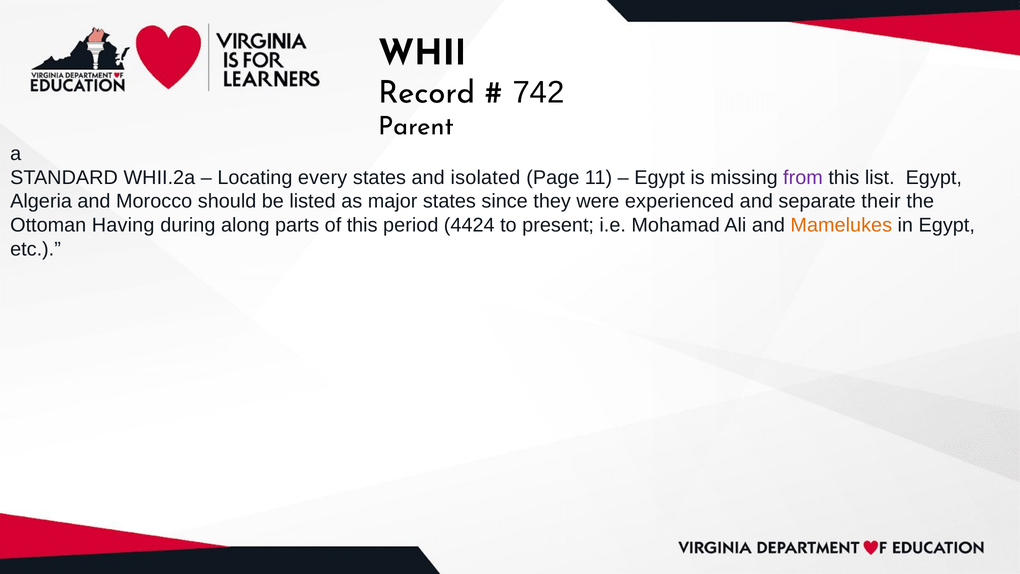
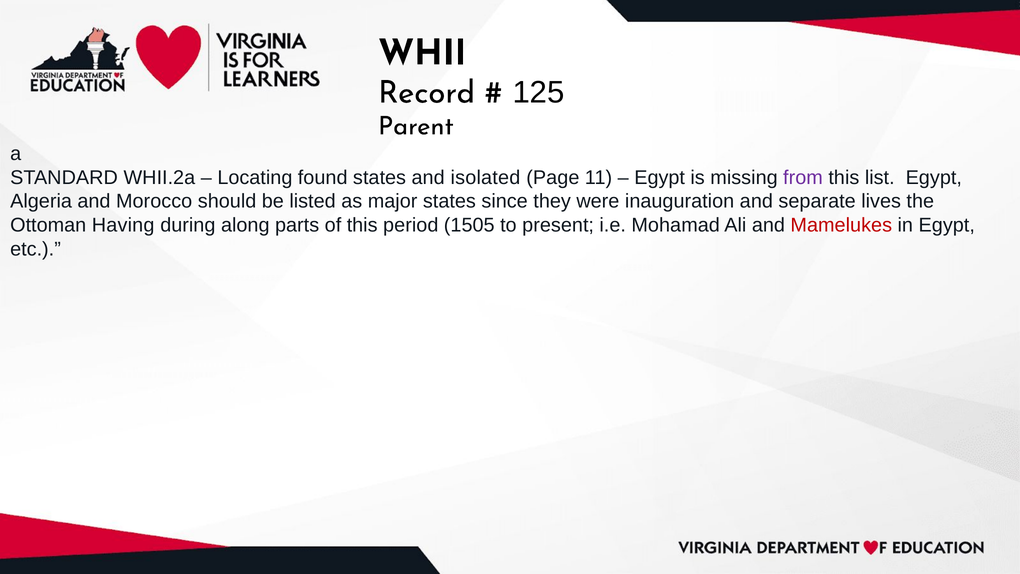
742: 742 -> 125
every: every -> found
experienced: experienced -> inauguration
their: their -> lives
4424: 4424 -> 1505
Mamelukes colour: orange -> red
